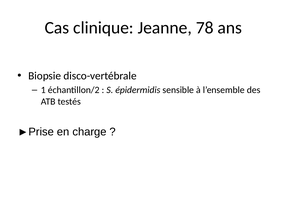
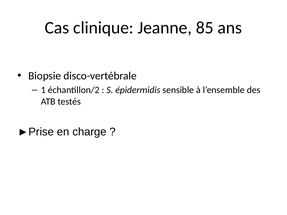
78: 78 -> 85
